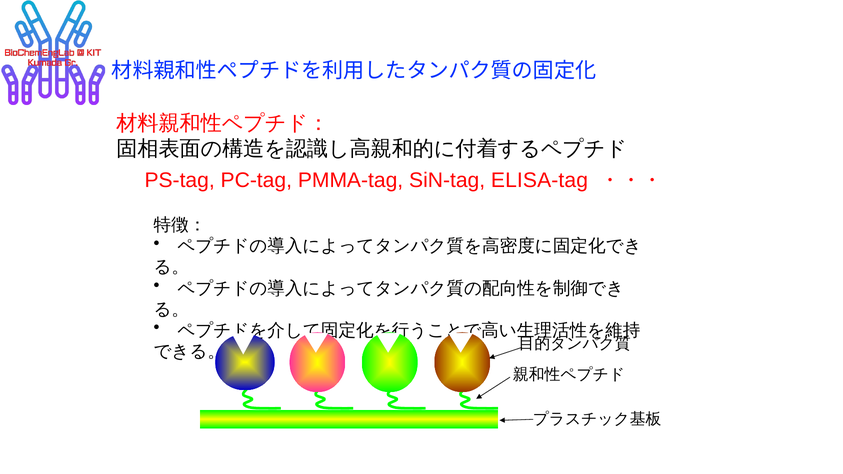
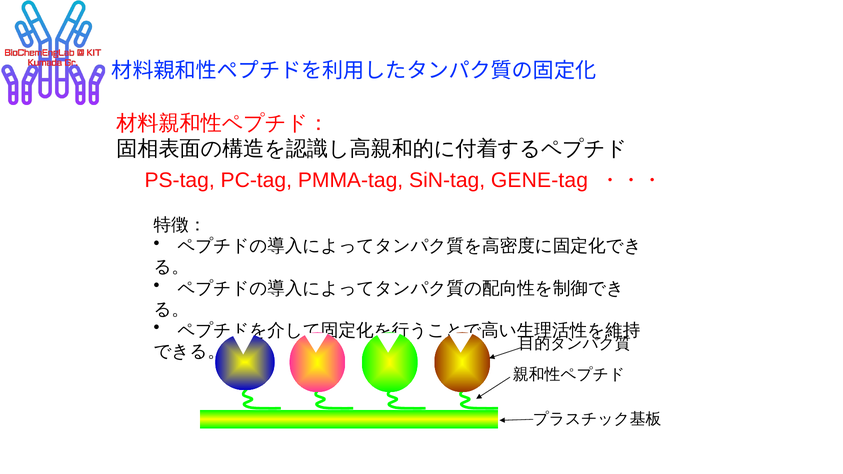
ELISA-tag: ELISA-tag -> GENE-tag
